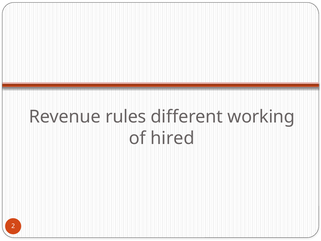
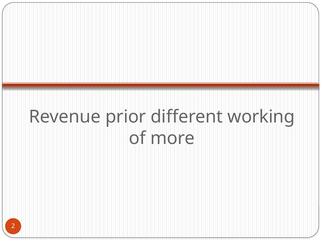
rules: rules -> prior
hired: hired -> more
